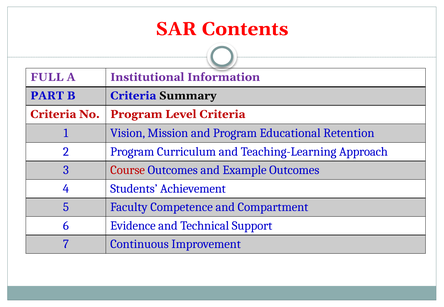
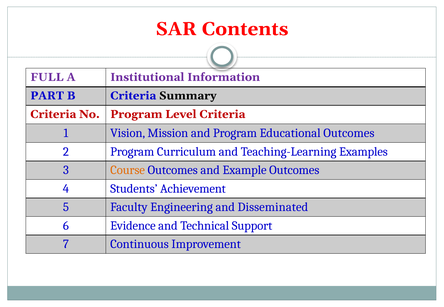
Educational Retention: Retention -> Outcomes
Approach: Approach -> Examples
Course colour: red -> orange
Competence: Competence -> Engineering
Compartment: Compartment -> Disseminated
